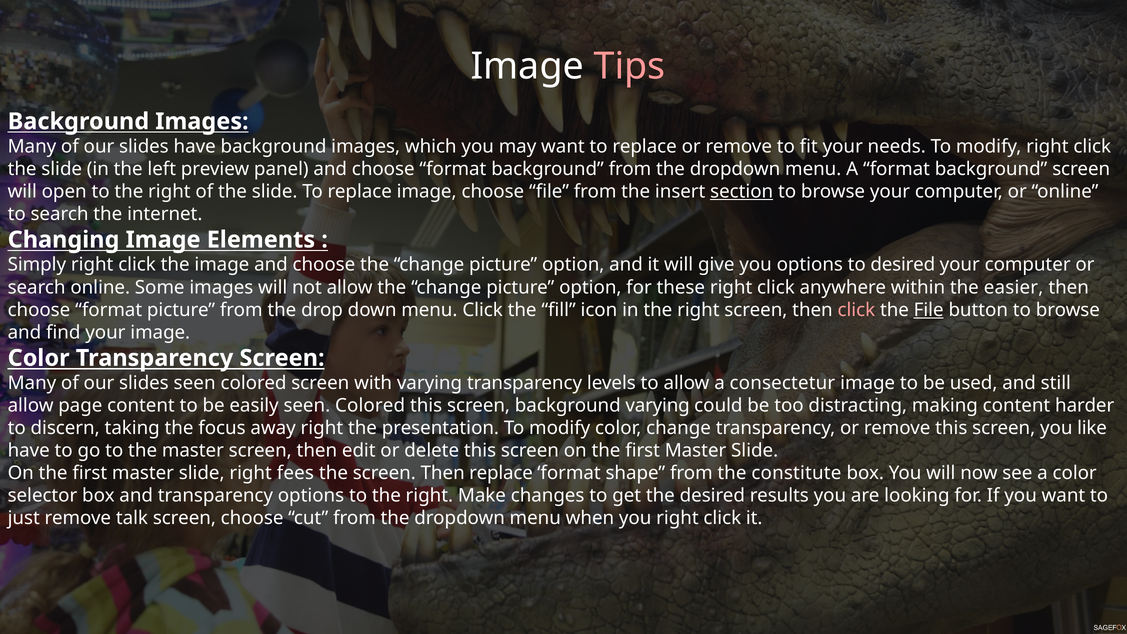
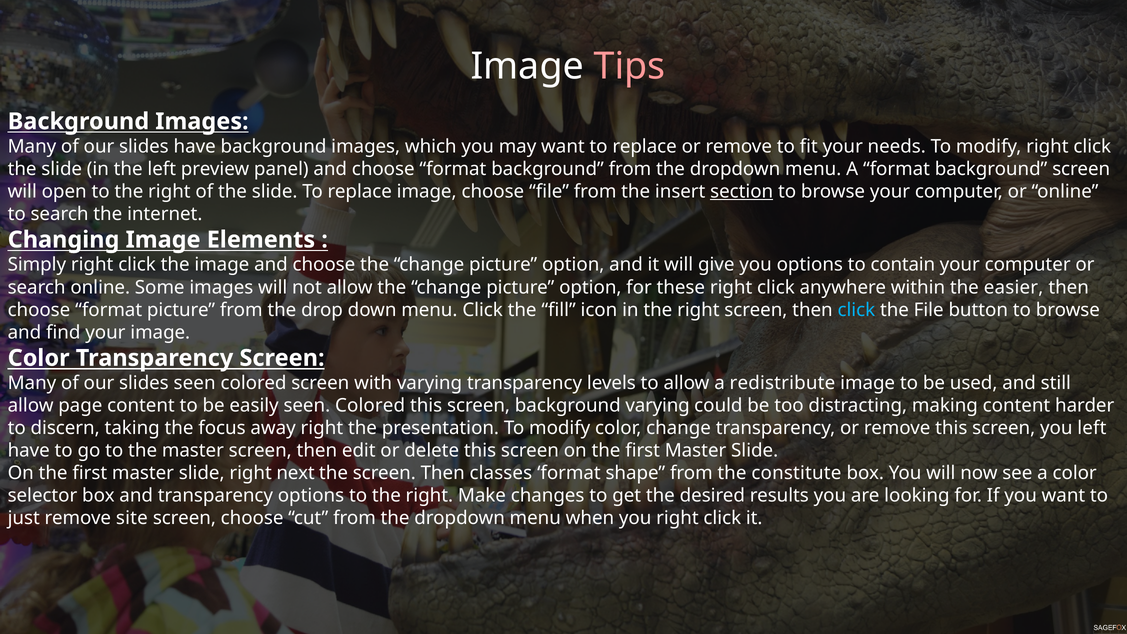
to desired: desired -> contain
click at (856, 310) colour: pink -> light blue
File at (929, 310) underline: present -> none
consectetur: consectetur -> redistribute
you like: like -> left
fees: fees -> next
Then replace: replace -> classes
talk: talk -> site
